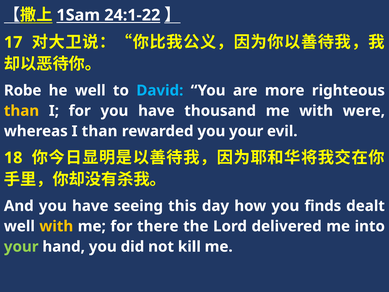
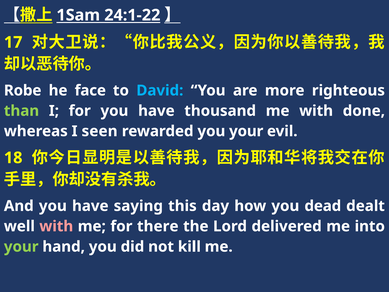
he well: well -> face
than at (22, 111) colour: yellow -> light green
were: were -> done
I than: than -> seen
seeing: seeing -> saying
finds: finds -> dead
with at (56, 226) colour: yellow -> pink
